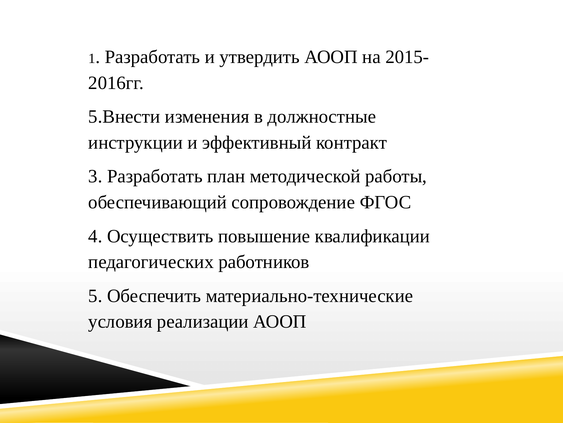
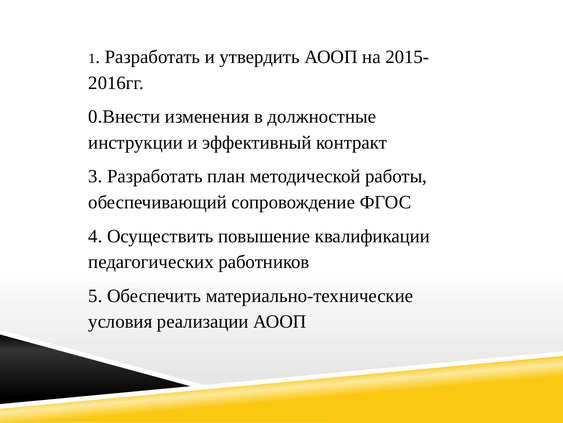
5.Внести: 5.Внести -> 0.Внести
